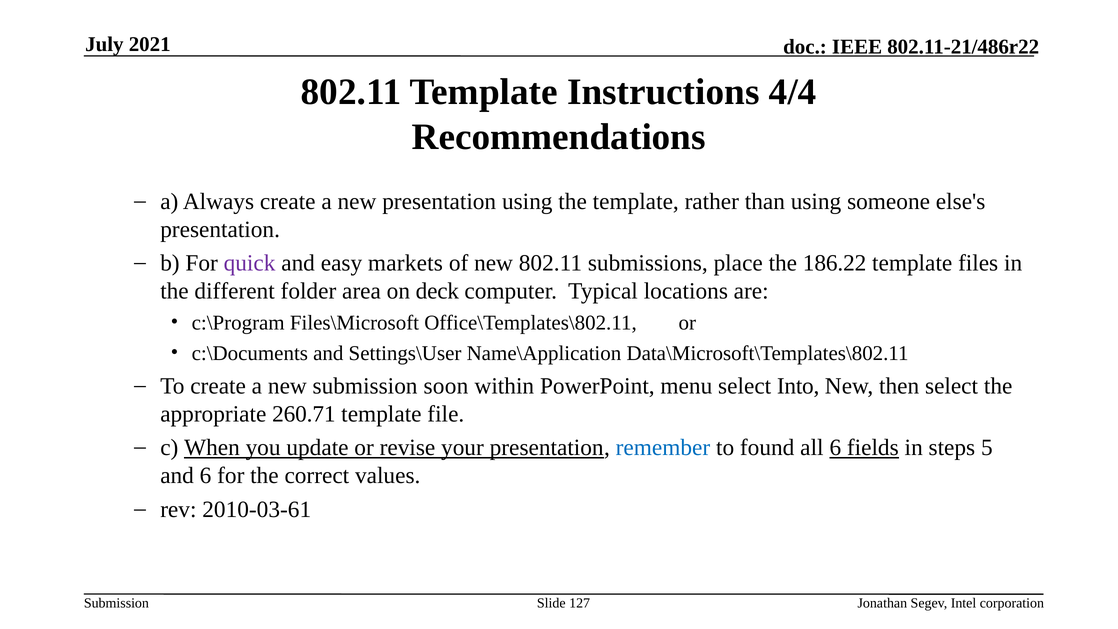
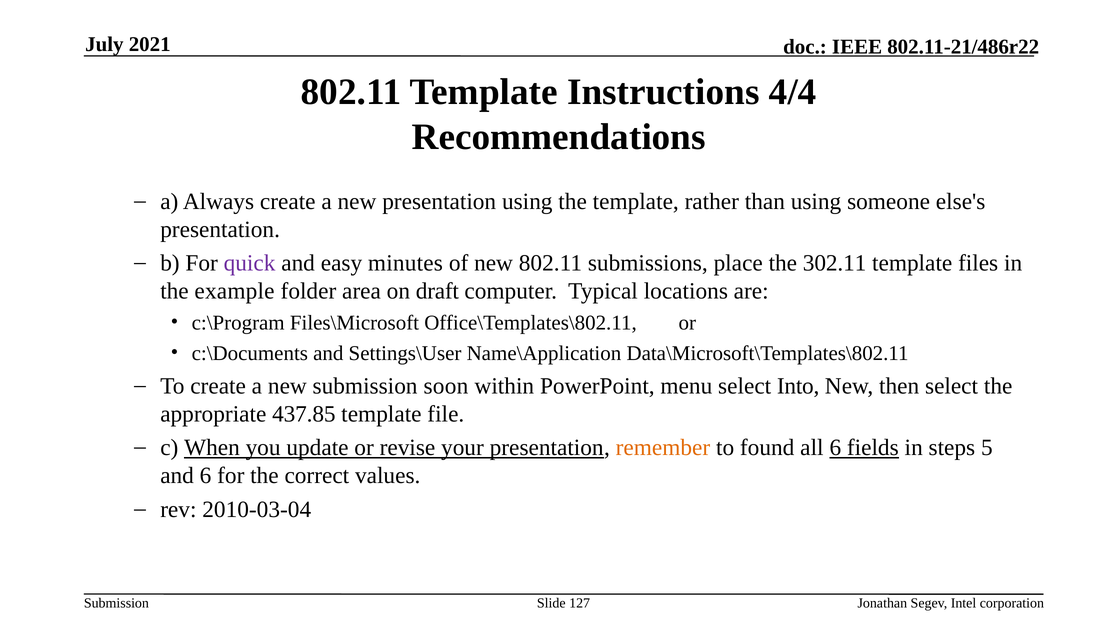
markets: markets -> minutes
186.22: 186.22 -> 302.11
different: different -> example
deck: deck -> draft
260.71: 260.71 -> 437.85
remember colour: blue -> orange
2010-03-61: 2010-03-61 -> 2010-03-04
